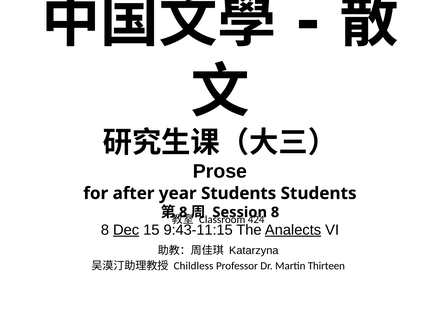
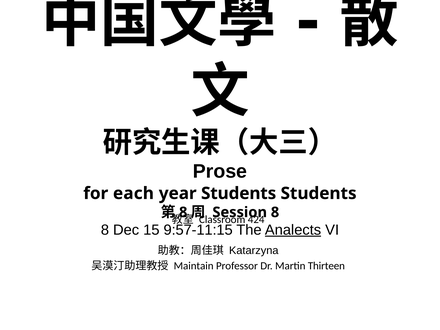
after: after -> each
Dec underline: present -> none
9:43-11:15: 9:43-11:15 -> 9:57-11:15
Childless: Childless -> Maintain
